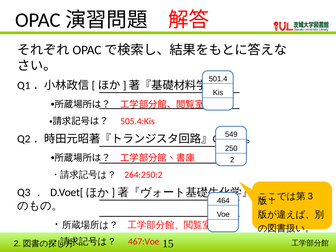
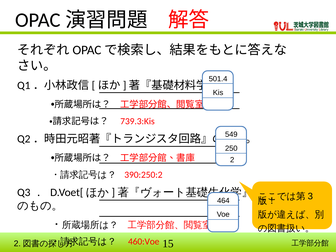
505.4:Kis: 505.4:Kis -> 739.3:Kis
264:250:2: 264:250:2 -> 390:250:2
467:Voe: 467:Voe -> 460:Voe
